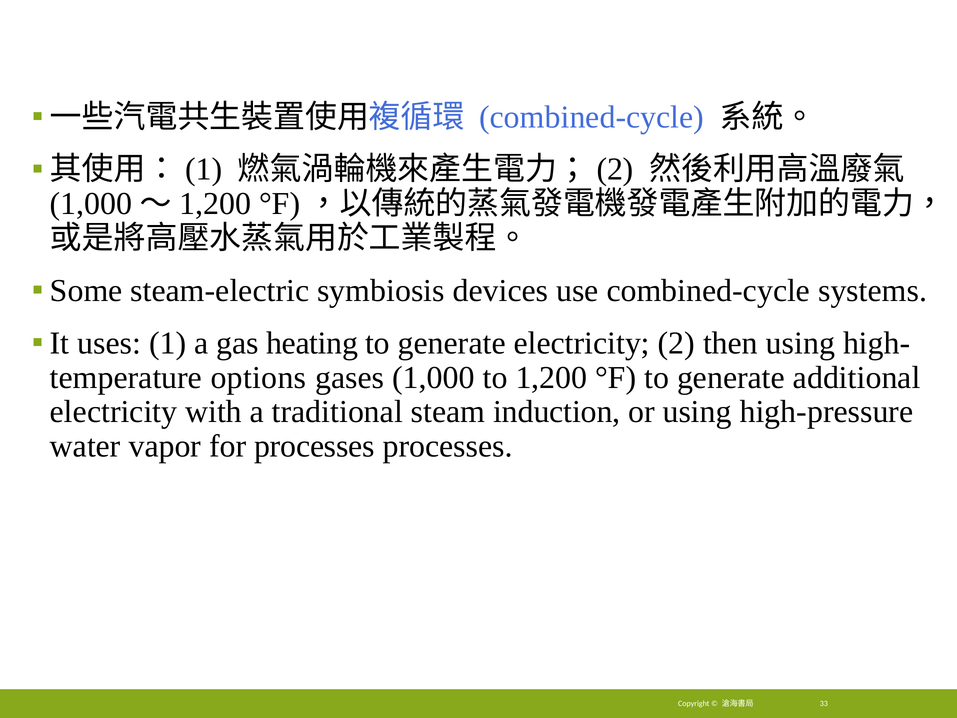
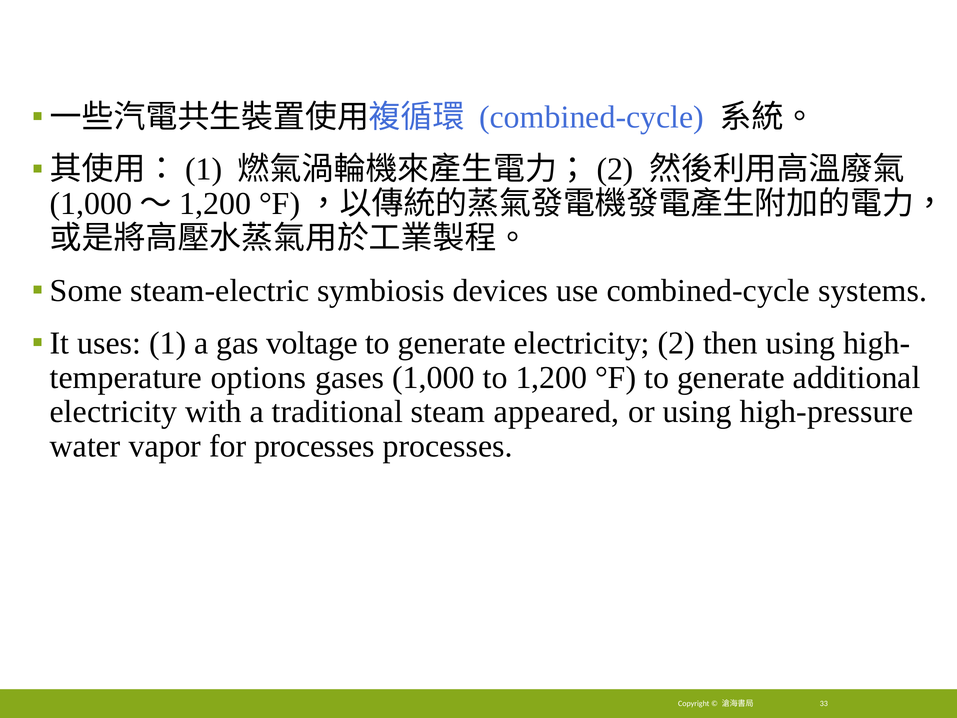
heating: heating -> voltage
induction: induction -> appeared
